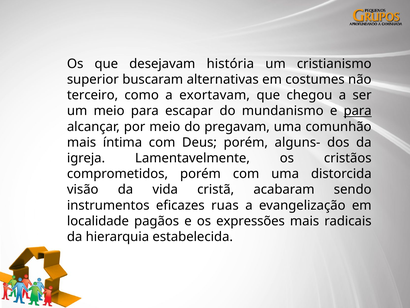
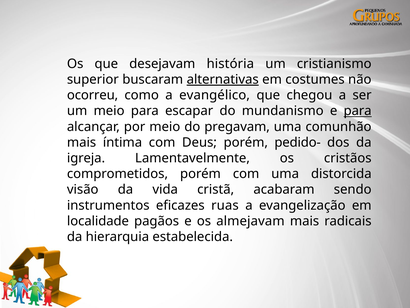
alternativas underline: none -> present
terceiro: terceiro -> ocorreu
exortavam: exortavam -> evangélico
alguns-: alguns- -> pedido-
expressões: expressões -> almejavam
